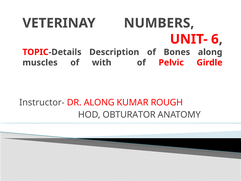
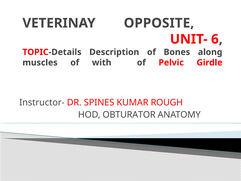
NUMBERS: NUMBERS -> OPPOSITE
DR ALONG: ALONG -> SPINES
